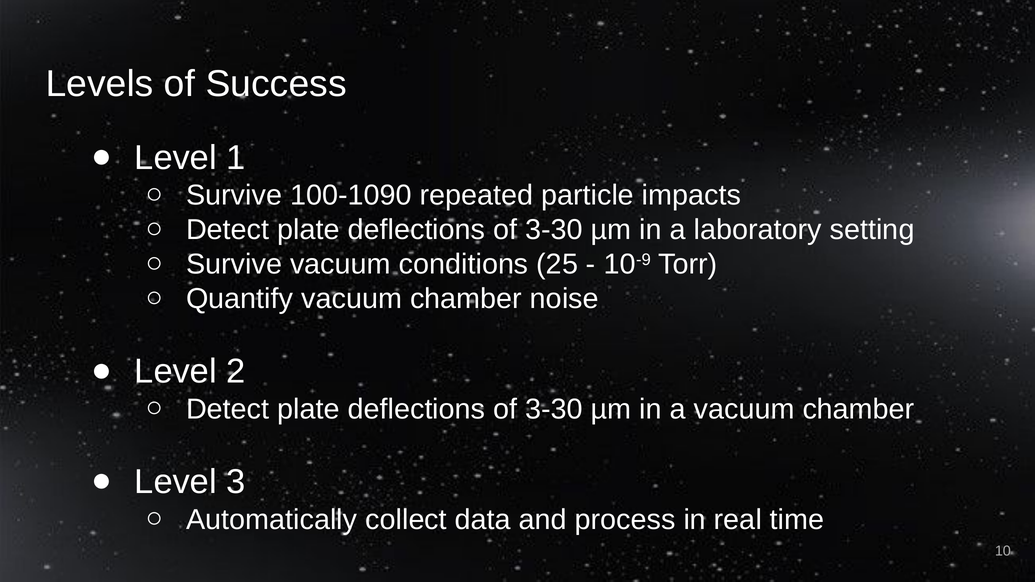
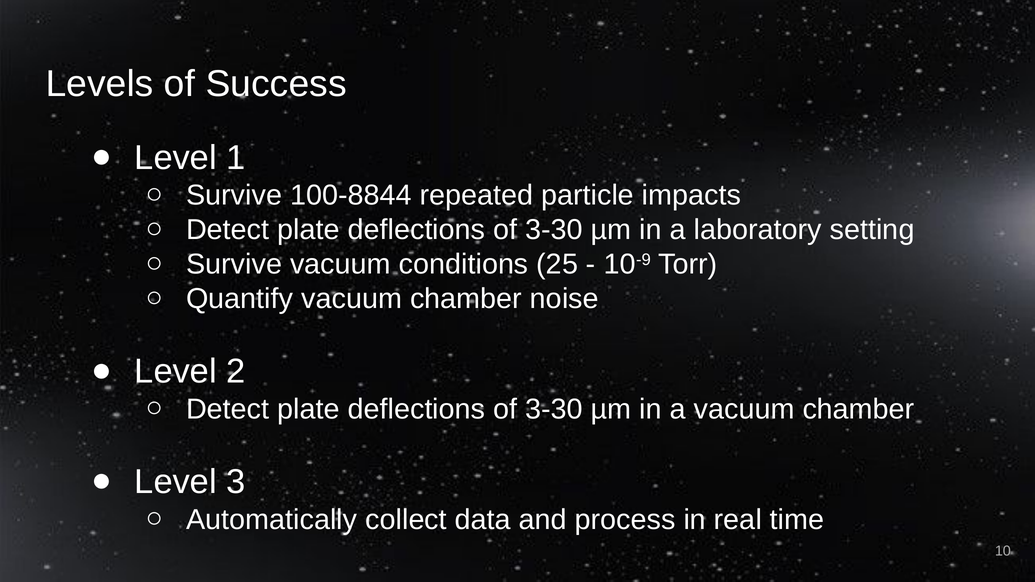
100-1090: 100-1090 -> 100-8844
